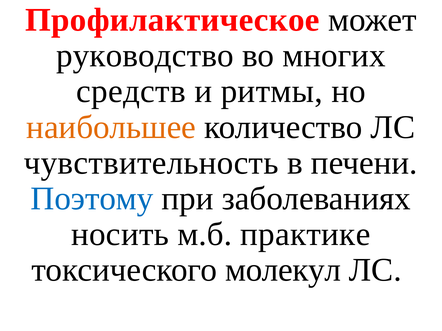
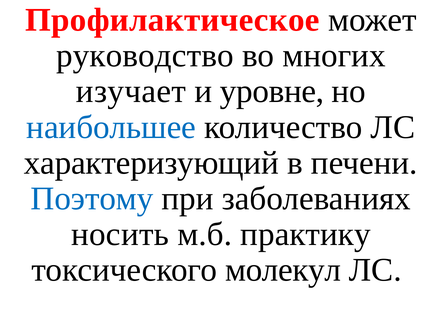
средств: средств -> изучает
ритмы: ритмы -> уровне
наибольшее colour: orange -> blue
чувствительность: чувствительность -> характеризующий
практике: практике -> практику
